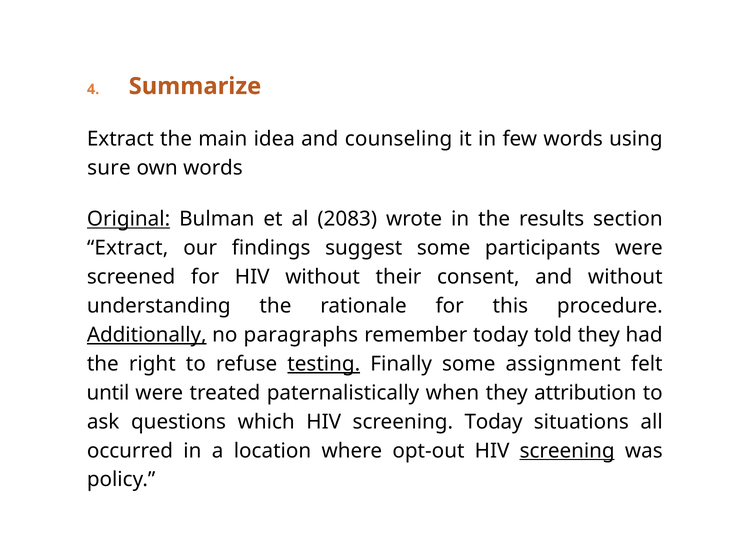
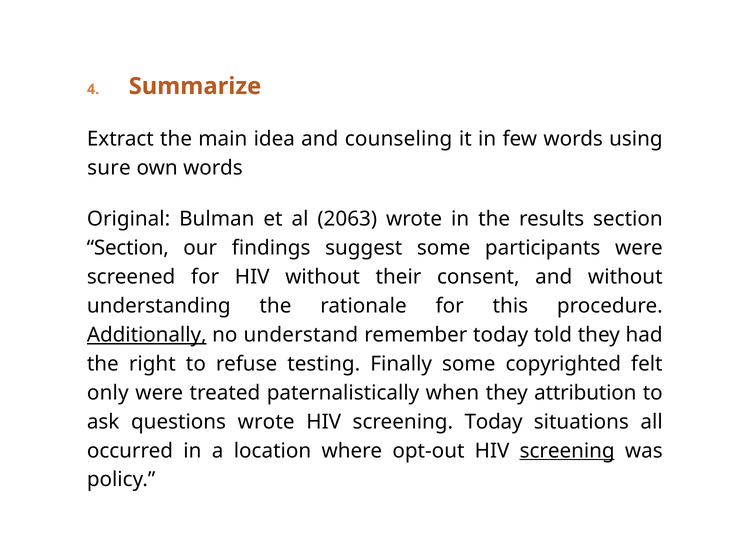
Original underline: present -> none
2083: 2083 -> 2063
Extract at (128, 248): Extract -> Section
paragraphs: paragraphs -> understand
testing underline: present -> none
assignment: assignment -> copyrighted
until: until -> only
questions which: which -> wrote
